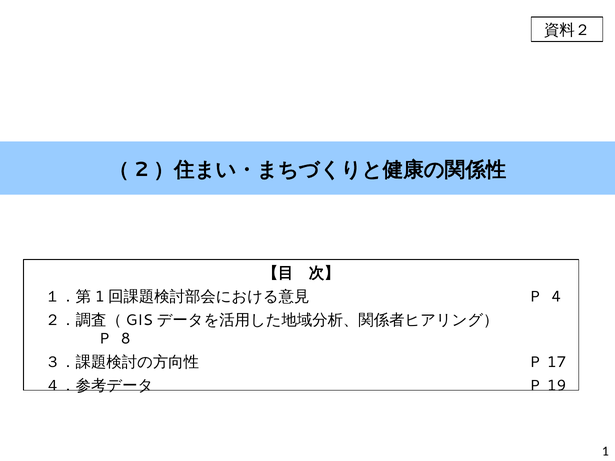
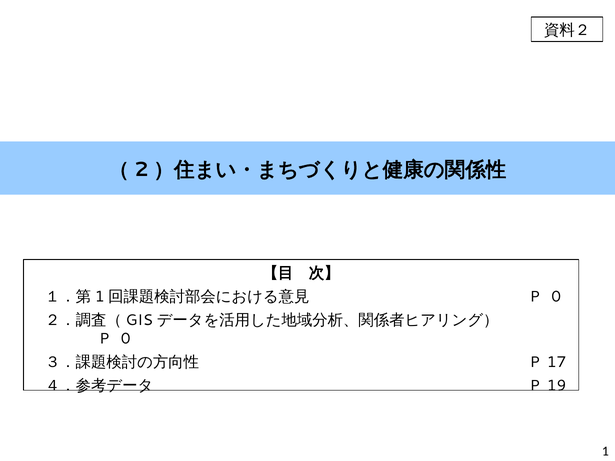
4 at (556, 297): 4 -> 0
8 at (126, 339): 8 -> 0
